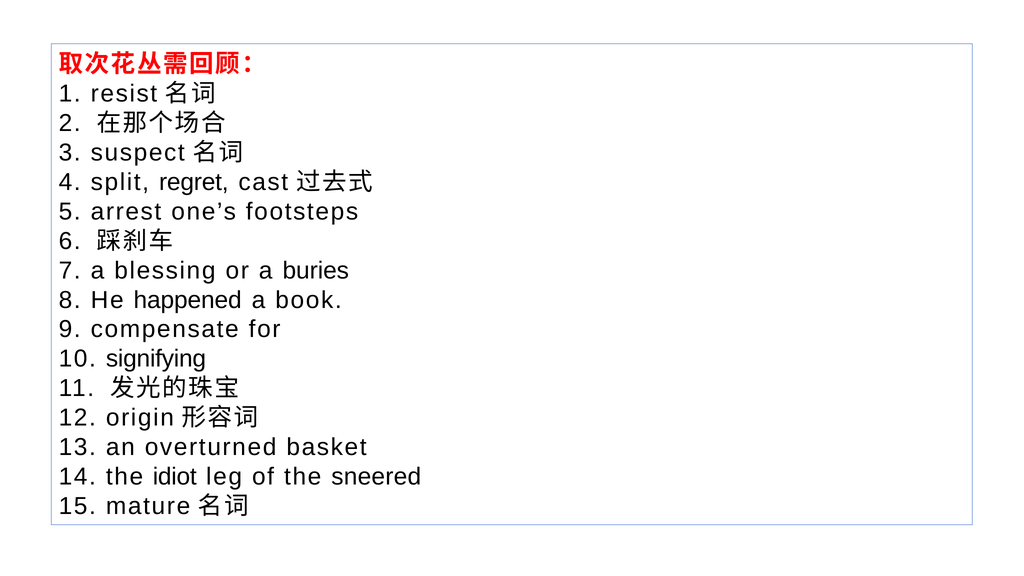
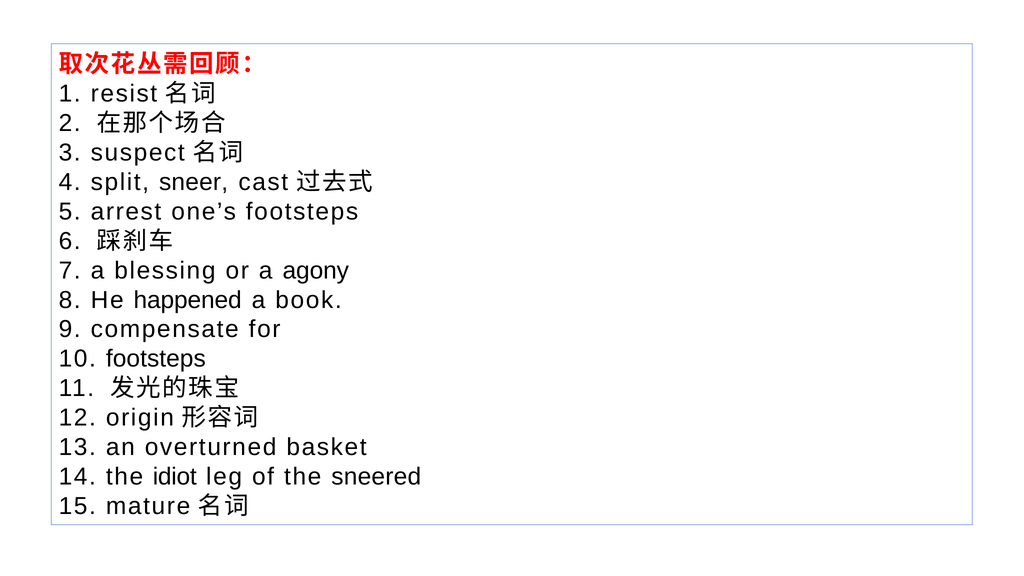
regret: regret -> sneer
buries: buries -> agony
10 signifying: signifying -> footsteps
